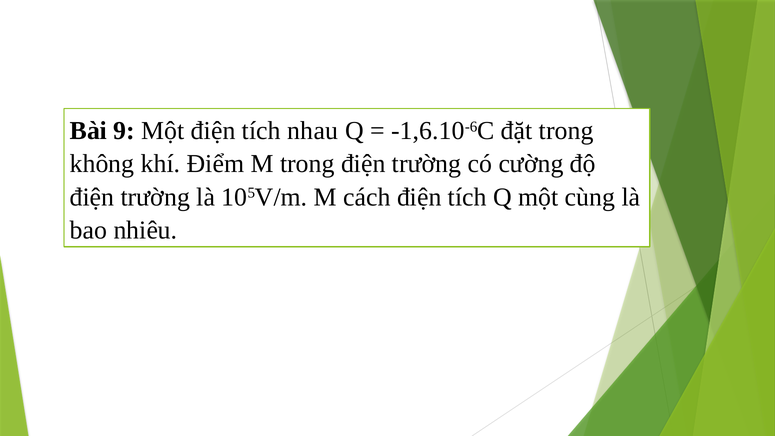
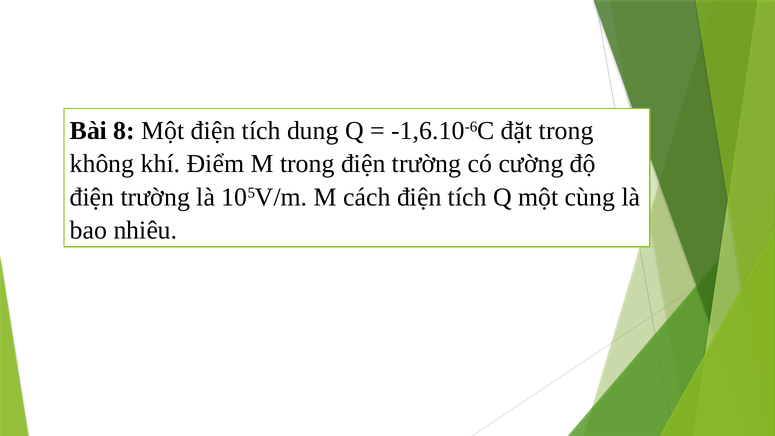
9: 9 -> 8
nhau: nhau -> dung
